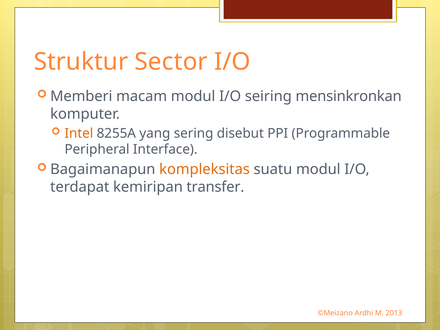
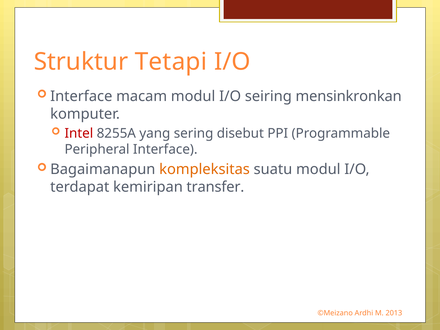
Sector: Sector -> Tetapi
Memberi at (81, 96): Memberi -> Interface
Intel colour: orange -> red
